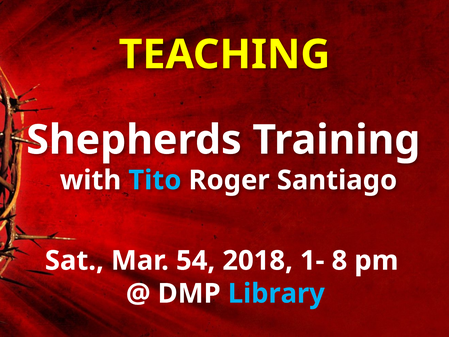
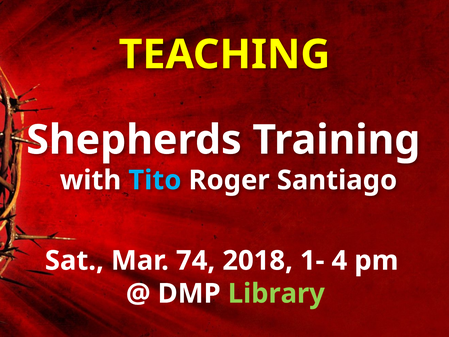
54: 54 -> 74
8: 8 -> 4
Library colour: light blue -> light green
